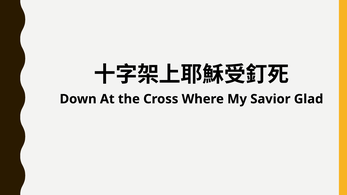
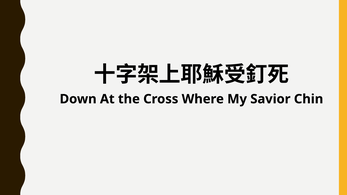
Glad: Glad -> Chin
